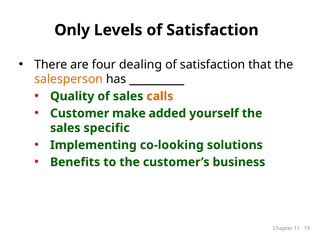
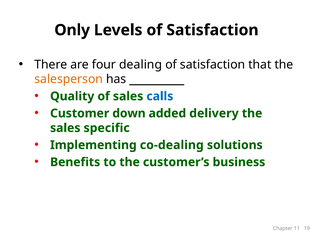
calls colour: orange -> blue
make: make -> down
yourself: yourself -> delivery
co-looking: co-looking -> co-dealing
